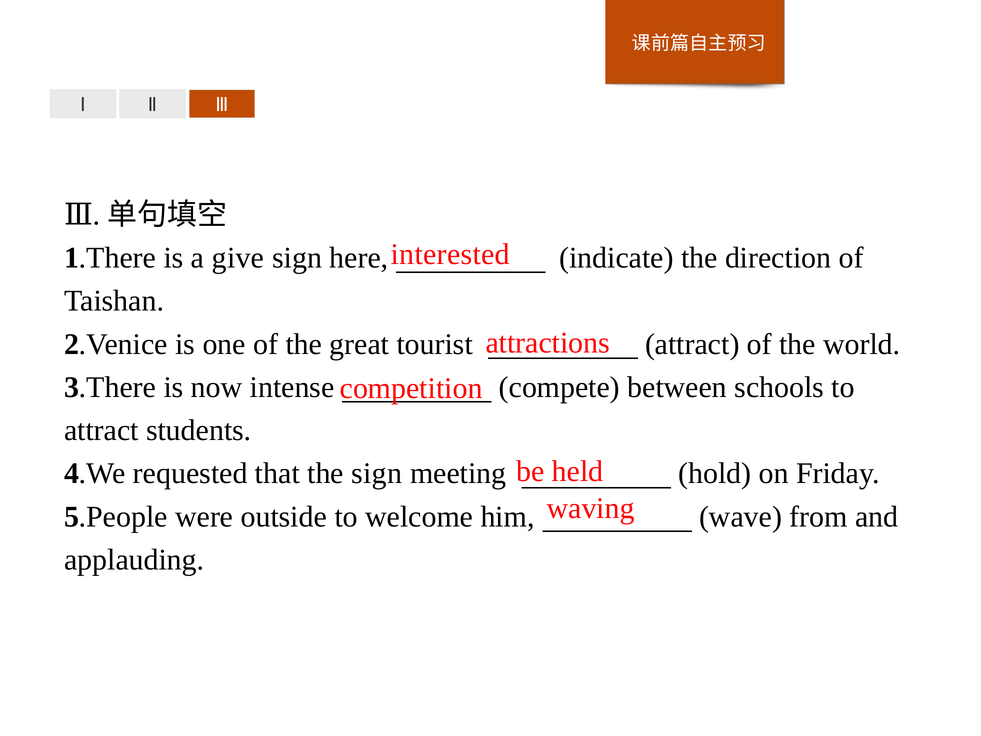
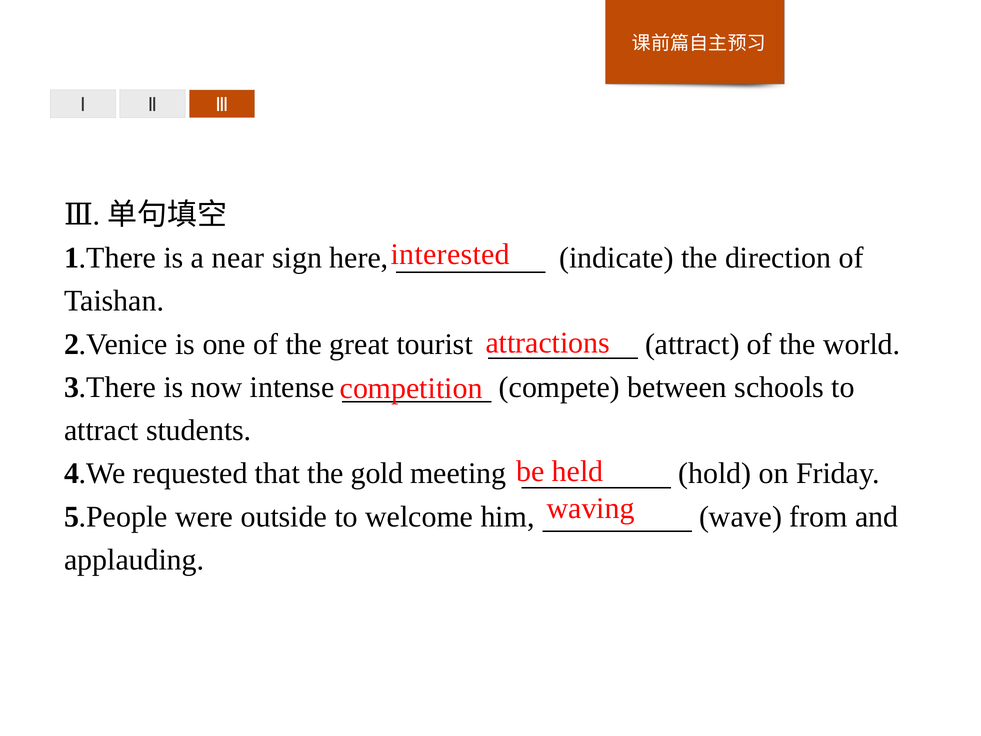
give: give -> near
the sign: sign -> gold
